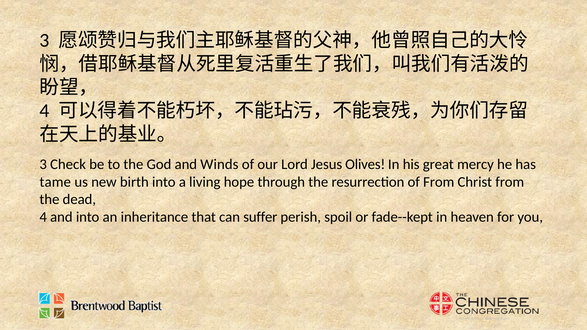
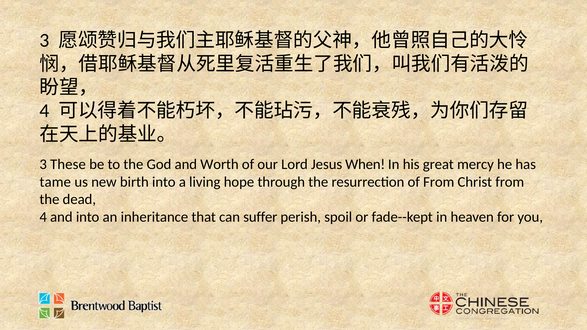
Check: Check -> These
Winds: Winds -> Worth
Olives: Olives -> When
